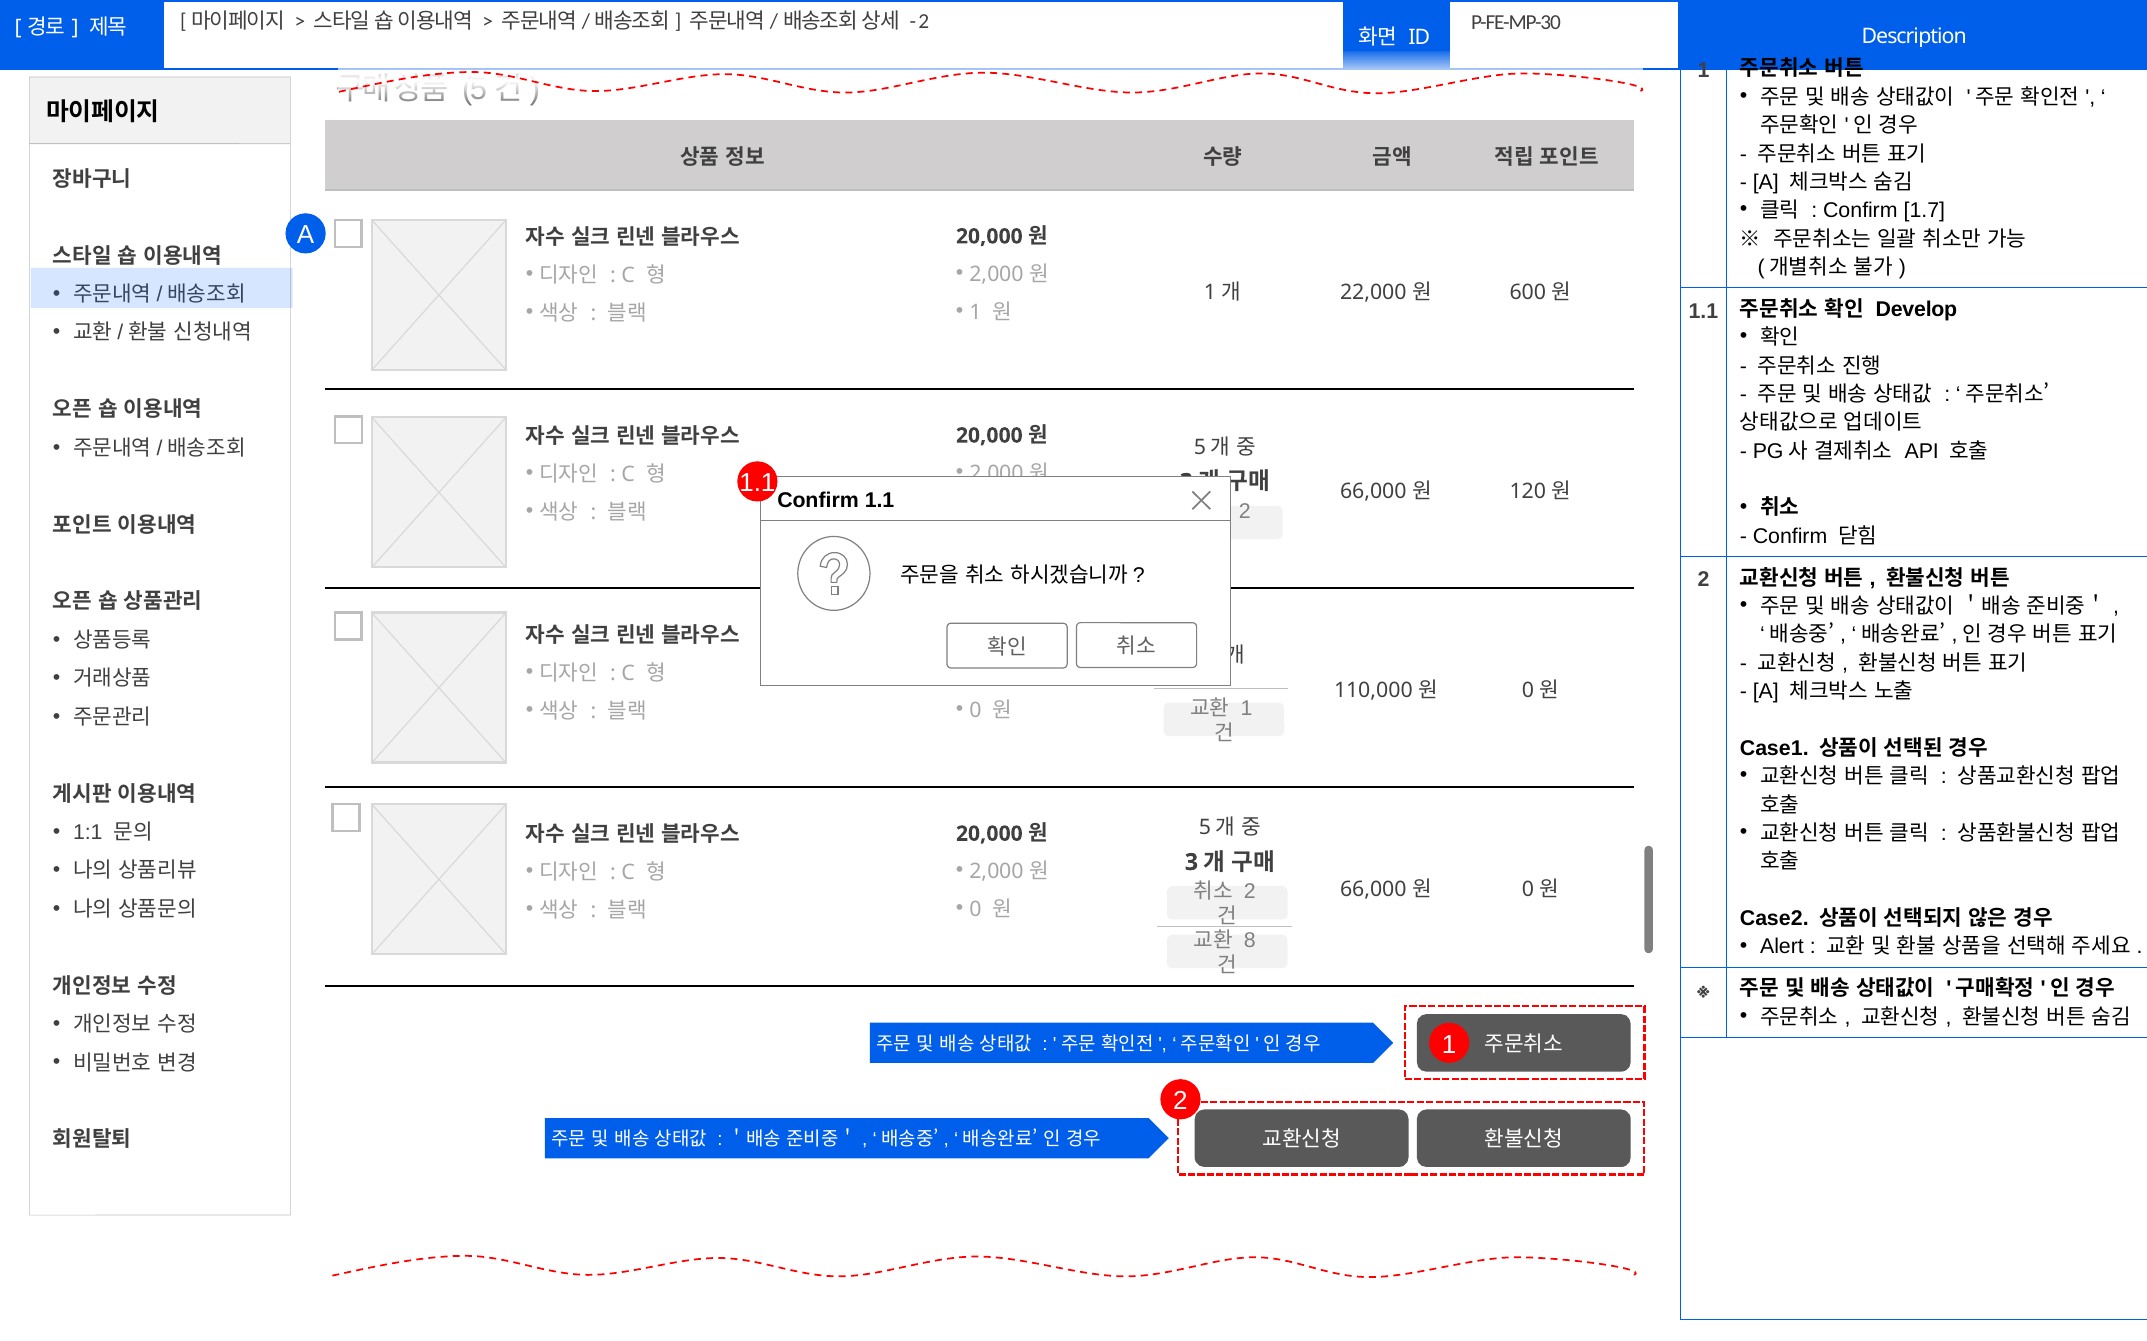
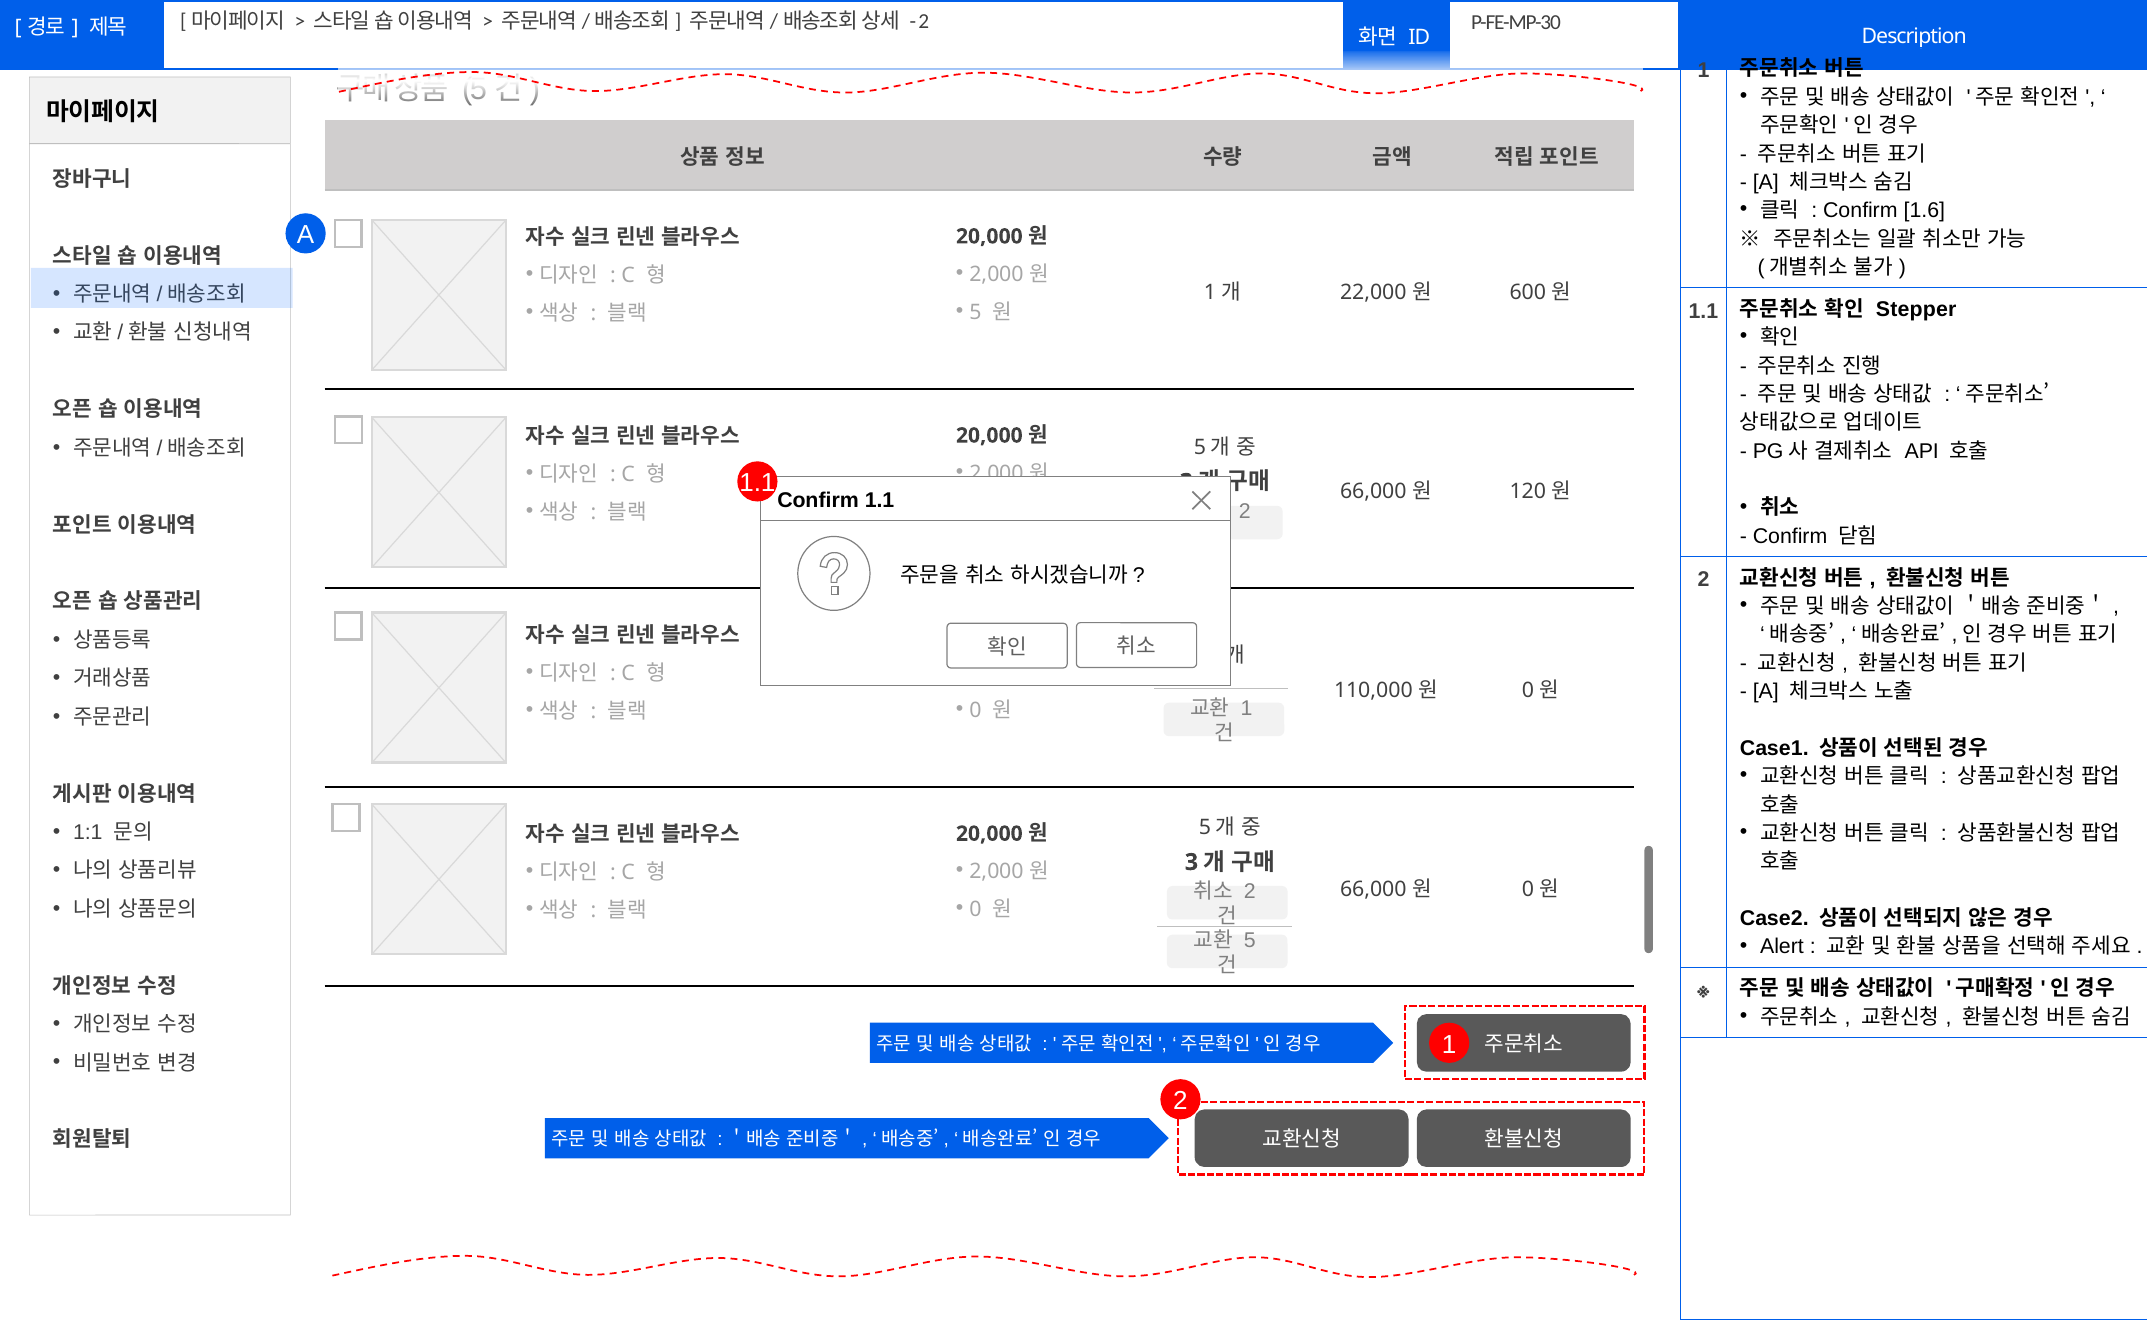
1.7: 1.7 -> 1.6
1 at (975, 313): 1 -> 5
Develop: Develop -> Stepper
8 at (1250, 941): 8 -> 5
